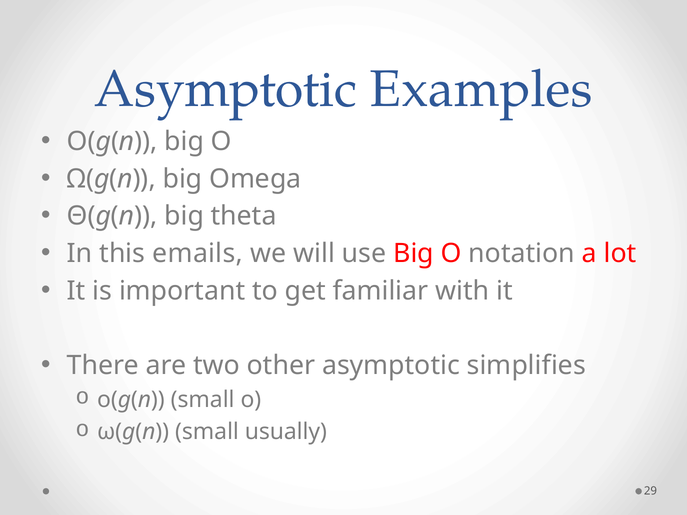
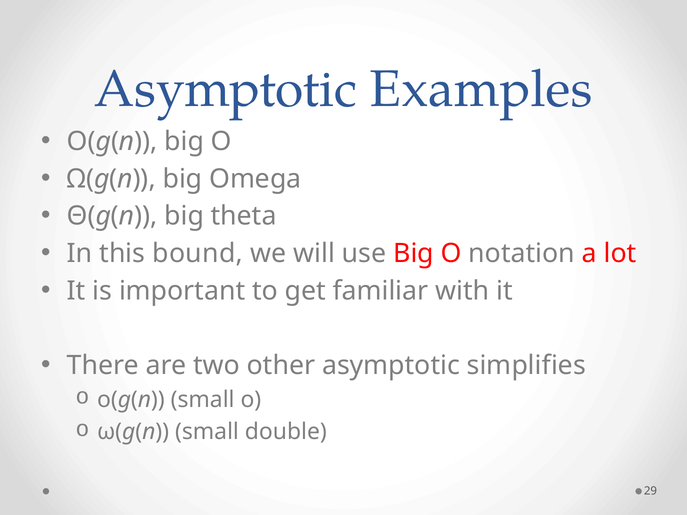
emails: emails -> bound
usually: usually -> double
